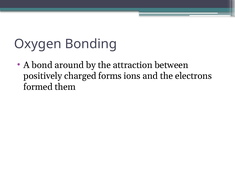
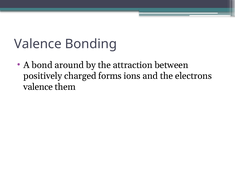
Oxygen at (38, 44): Oxygen -> Valence
formed at (38, 87): formed -> valence
